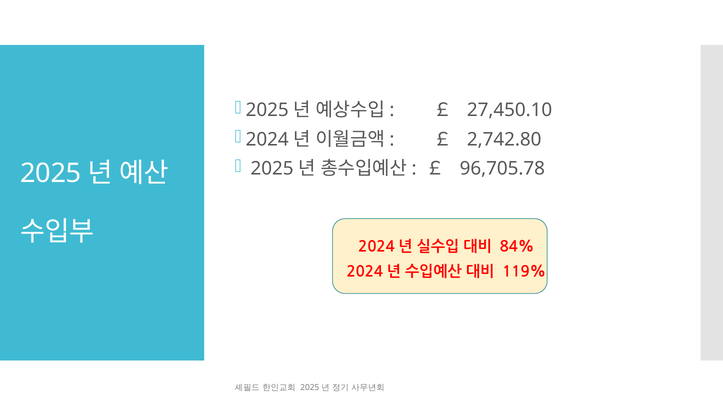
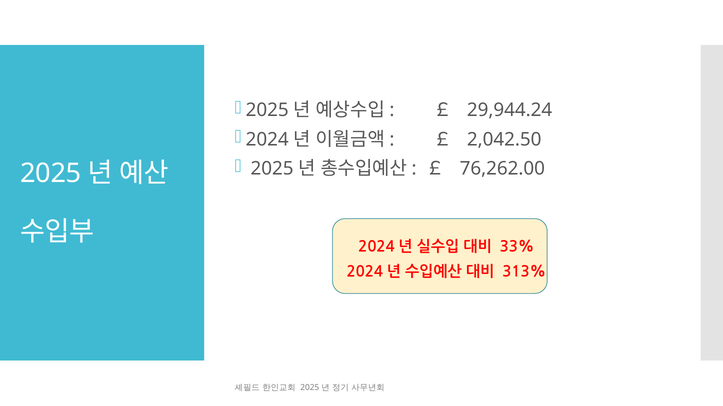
27,450.10: 27,450.10 -> 29,944.24
2,742.80: 2,742.80 -> 2,042.50
96,705.78: 96,705.78 -> 76,262.00
84%: 84% -> 33%
119%: 119% -> 313%
